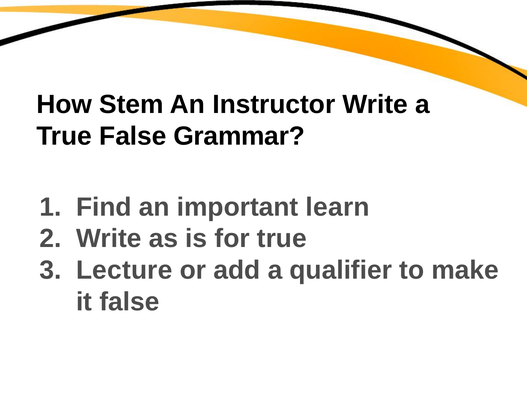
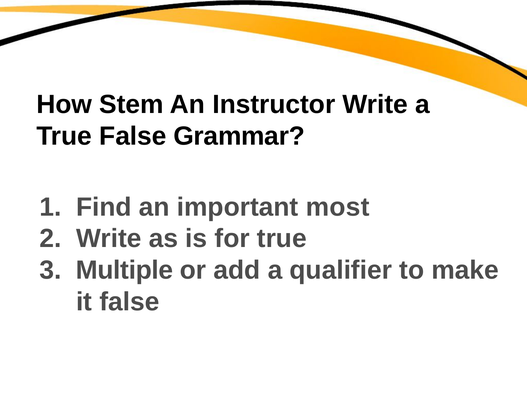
learn: learn -> most
Lecture: Lecture -> Multiple
